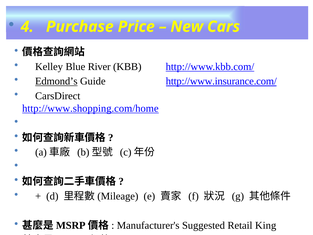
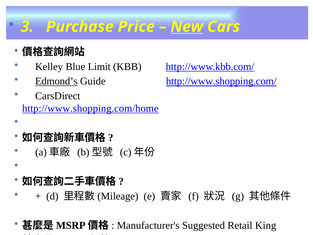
4: 4 -> 3
New underline: none -> present
River: River -> Limit
http://www.insurance.com/: http://www.insurance.com/ -> http://www.shopping.com/
